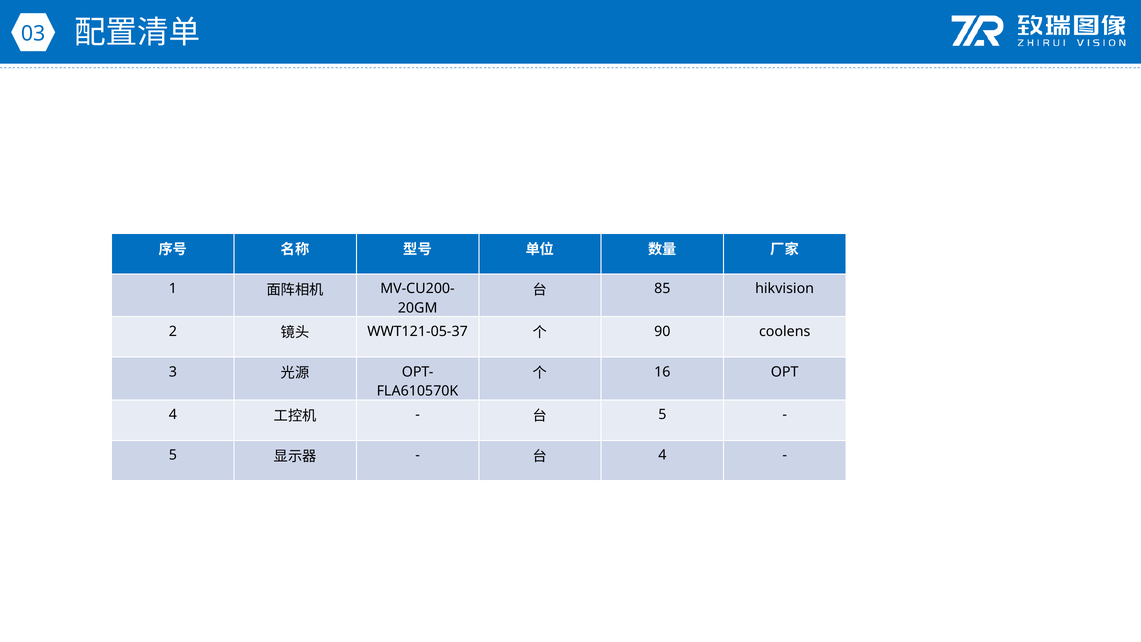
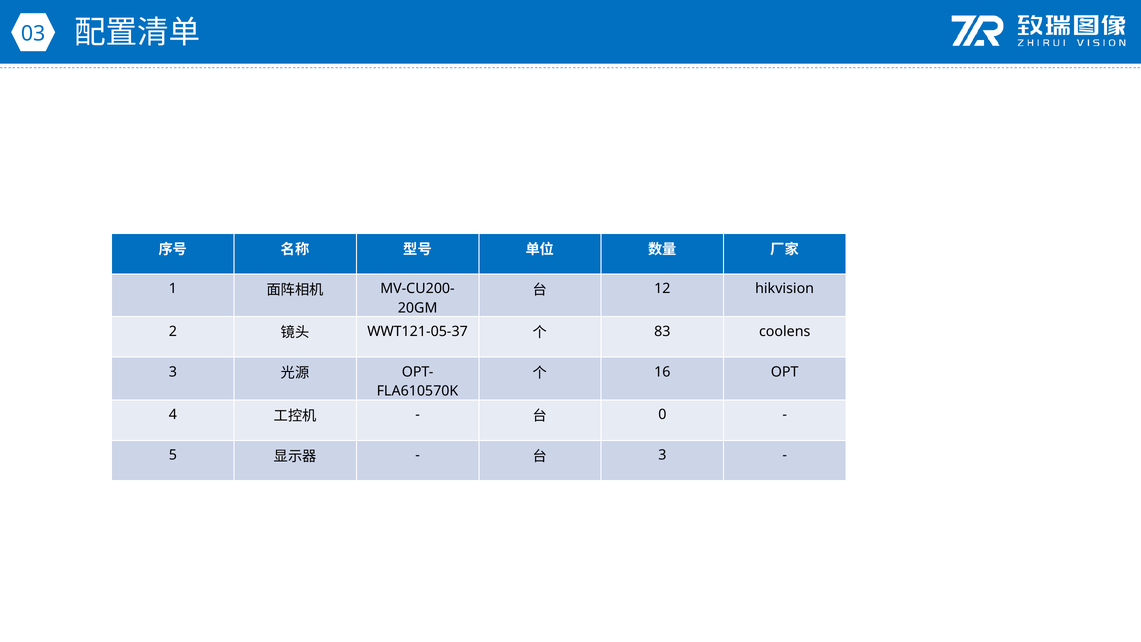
85: 85 -> 12
90: 90 -> 83
5 at (662, 415): 5 -> 0
4 at (662, 455): 4 -> 3
